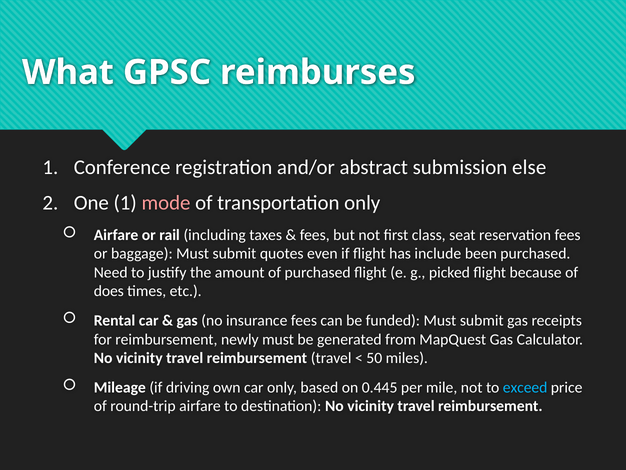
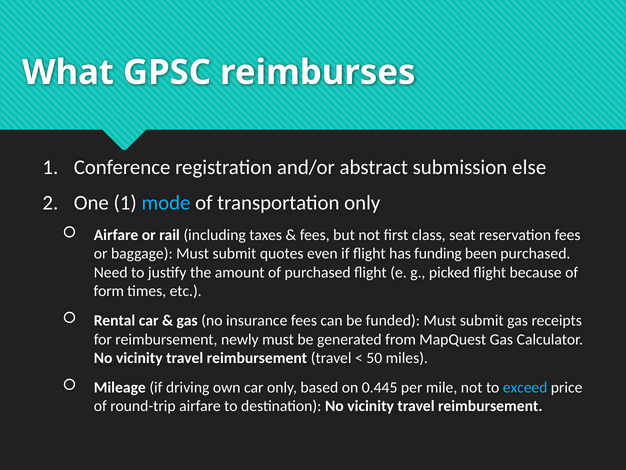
mode colour: pink -> light blue
include: include -> funding
does: does -> form
